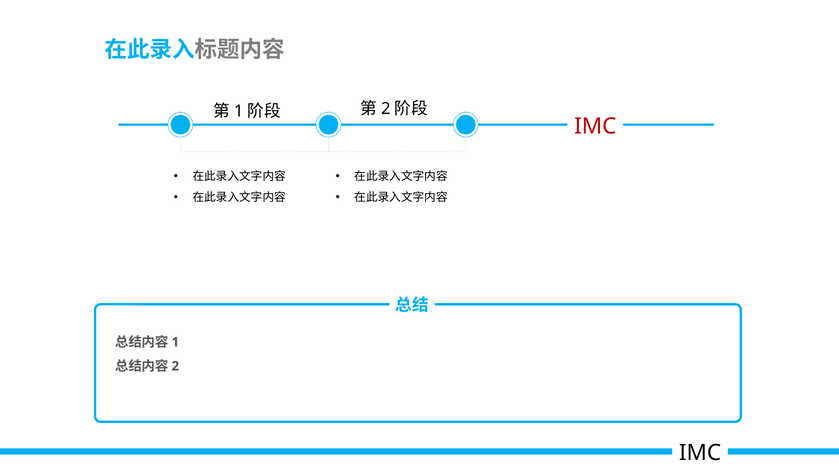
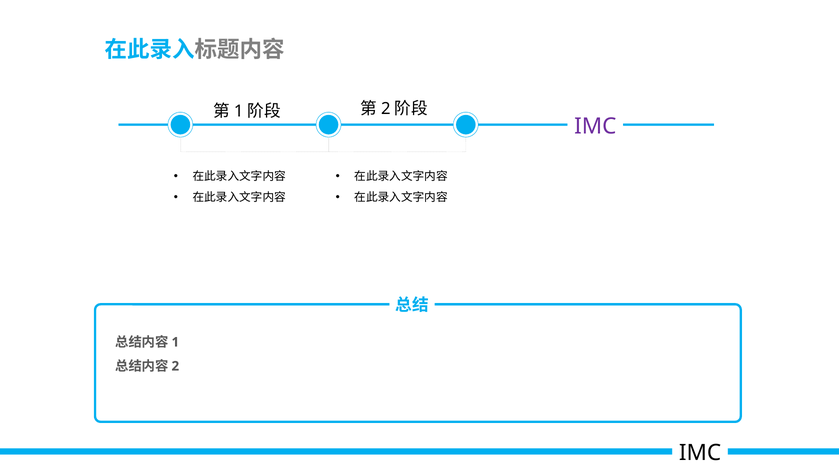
IMC at (595, 126) colour: red -> purple
